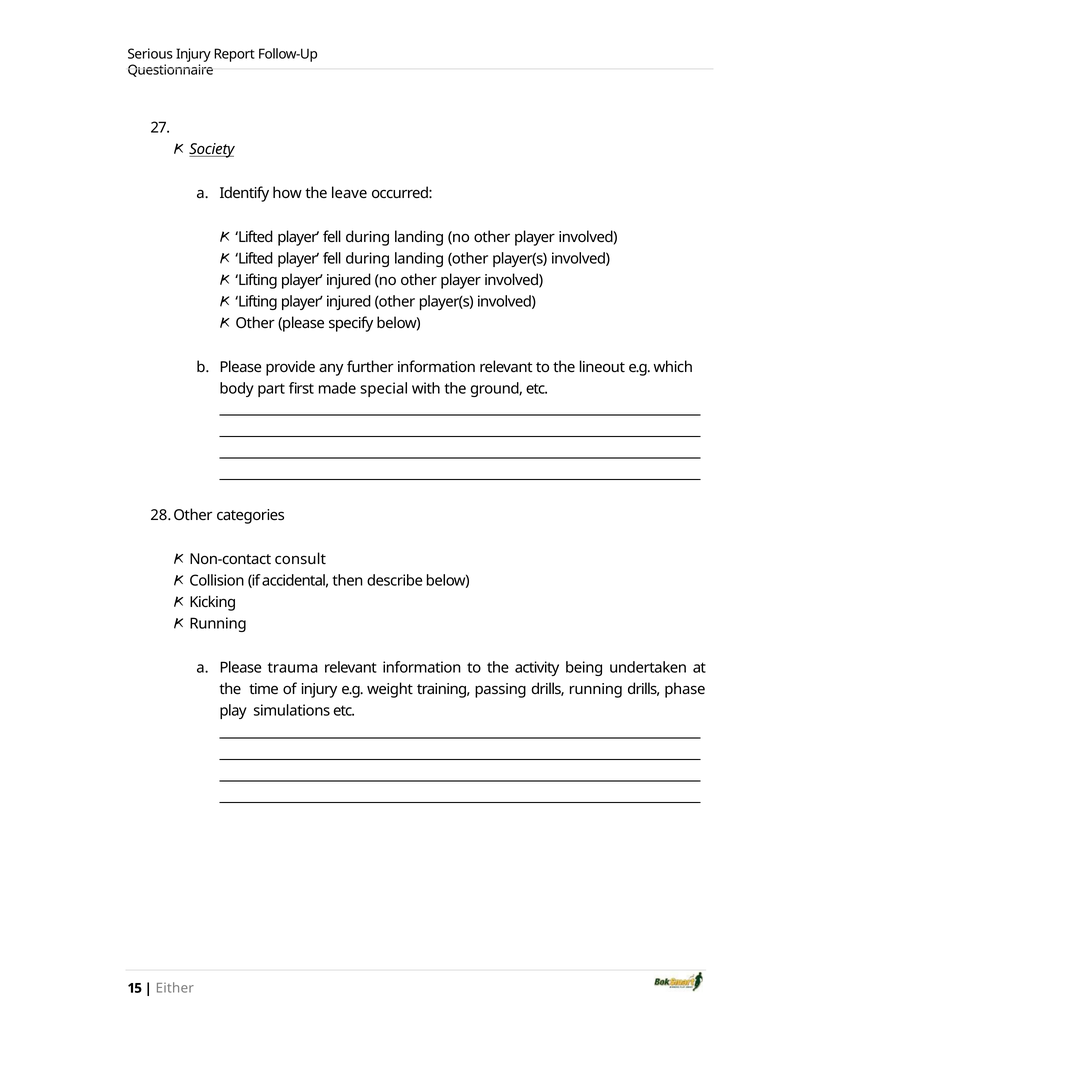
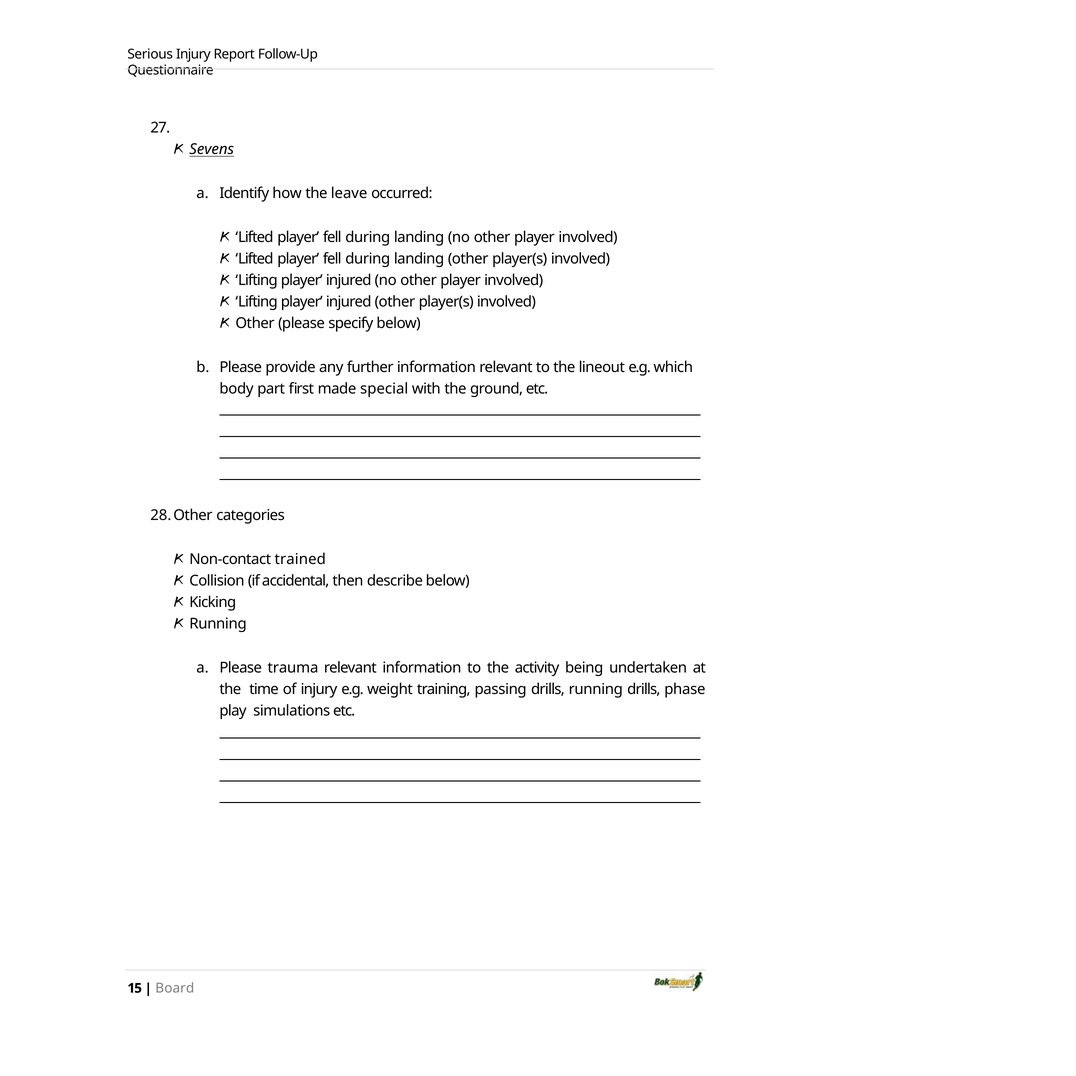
Society: Society -> Sevens
consult: consult -> trained
Either: Either -> Board
